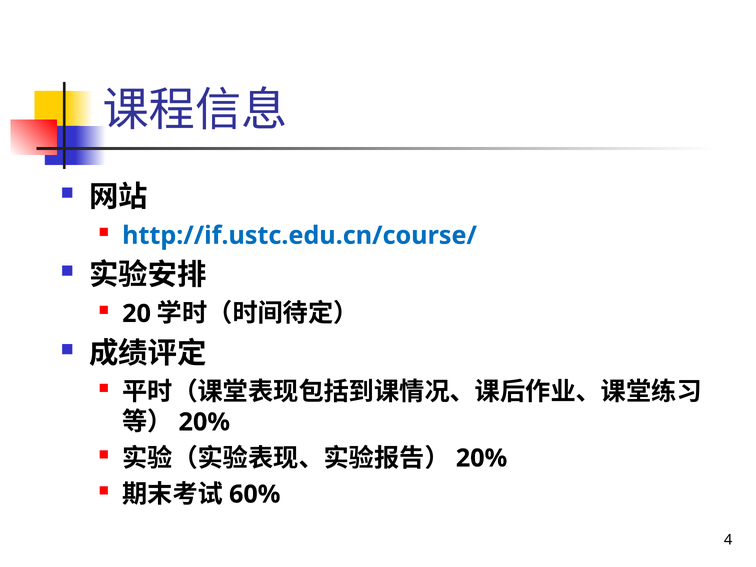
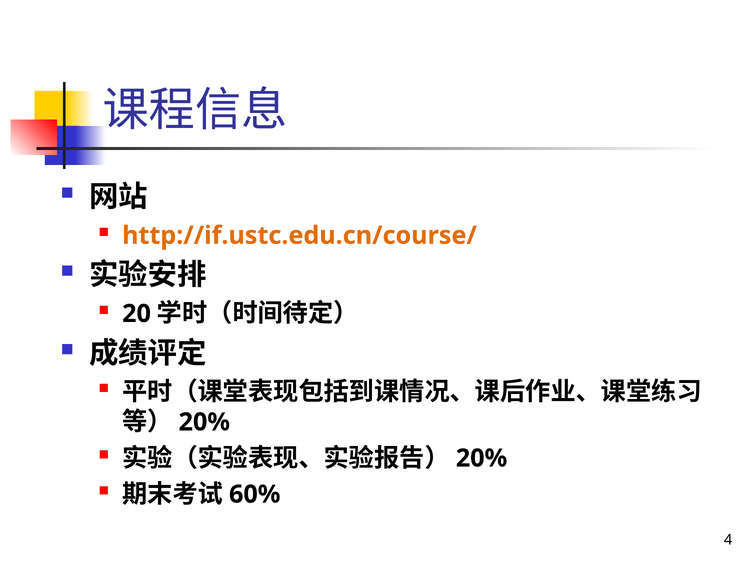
http://if.ustc.edu.cn/course/ colour: blue -> orange
